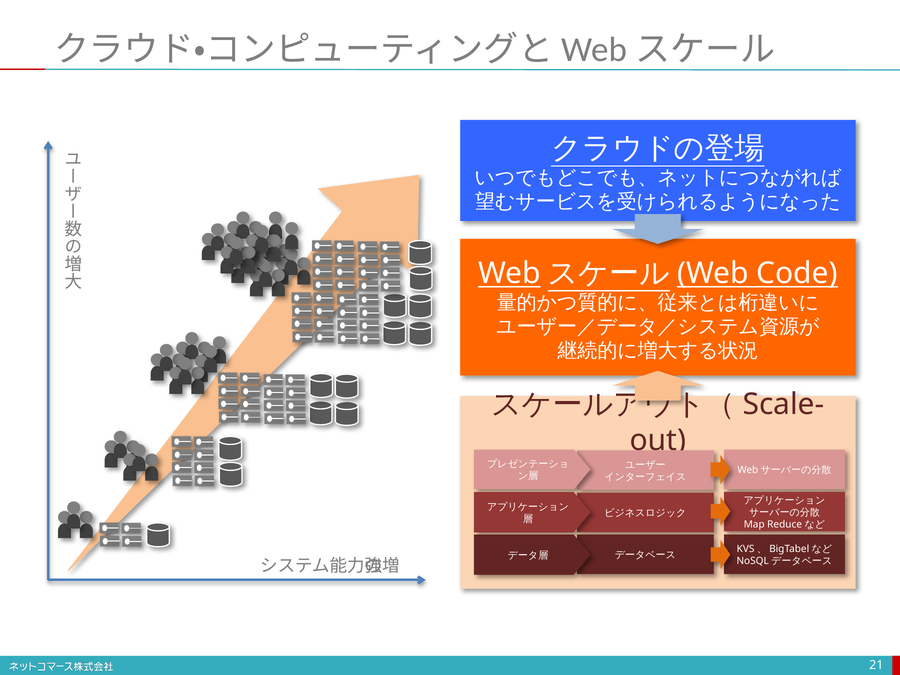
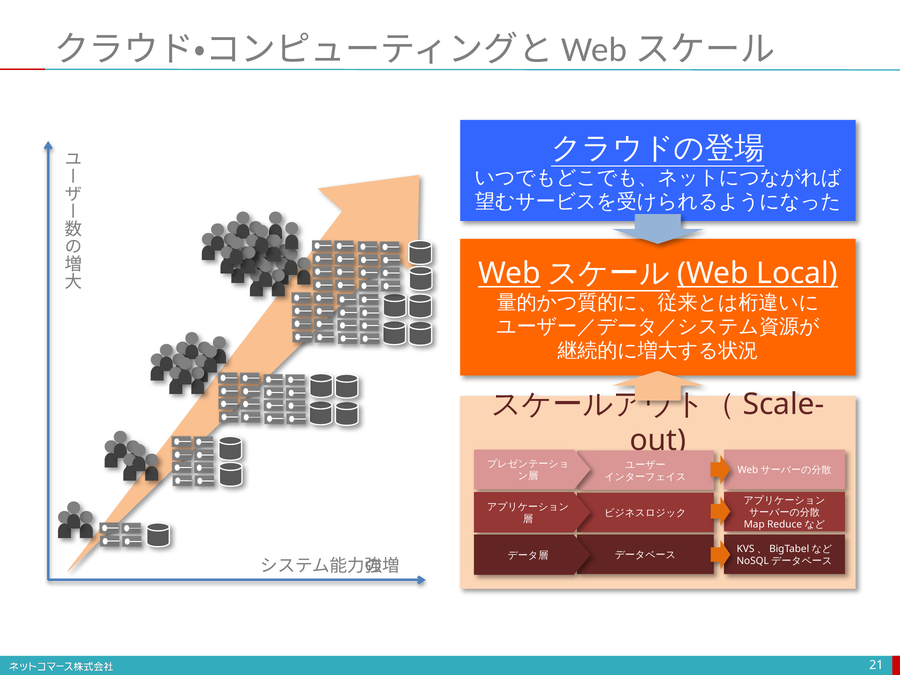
Code: Code -> Local
